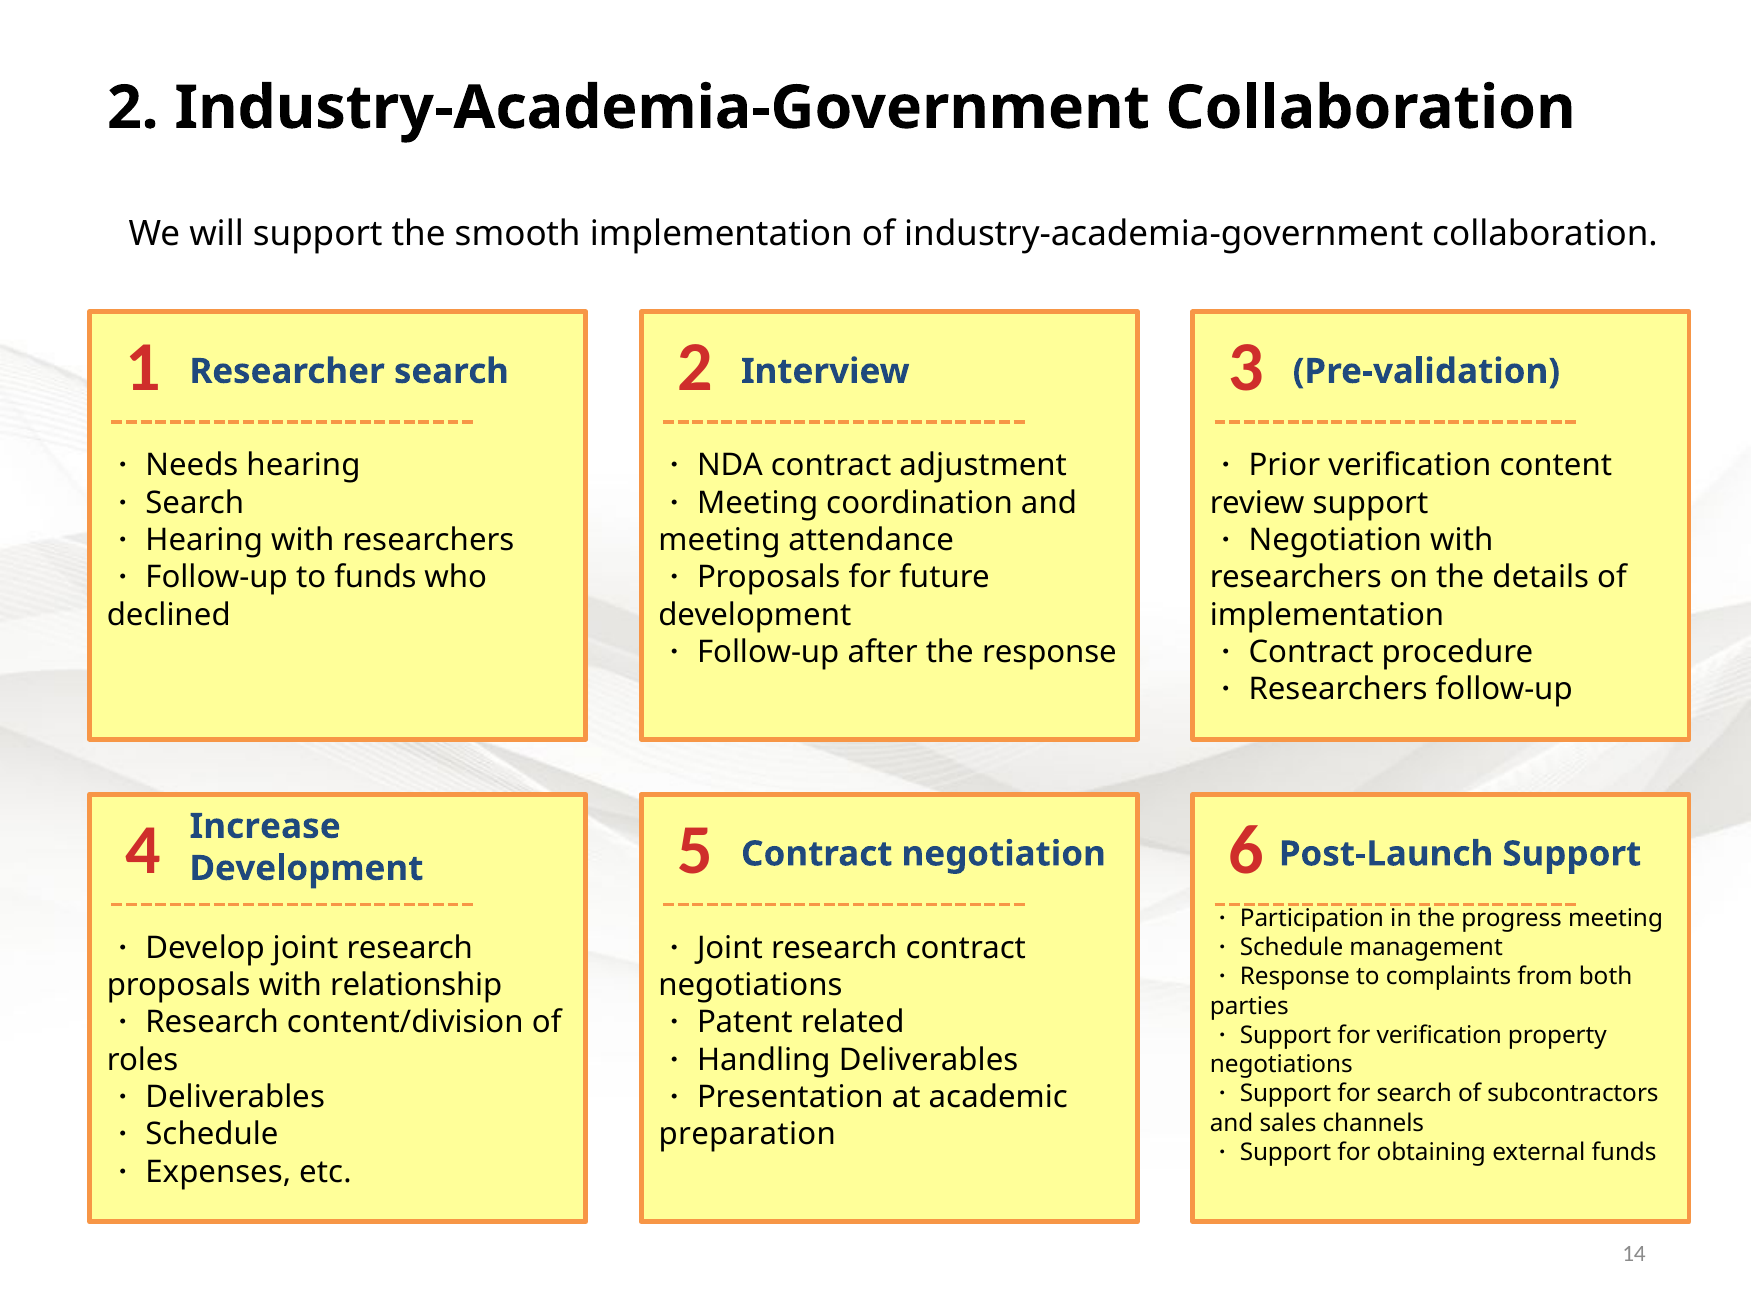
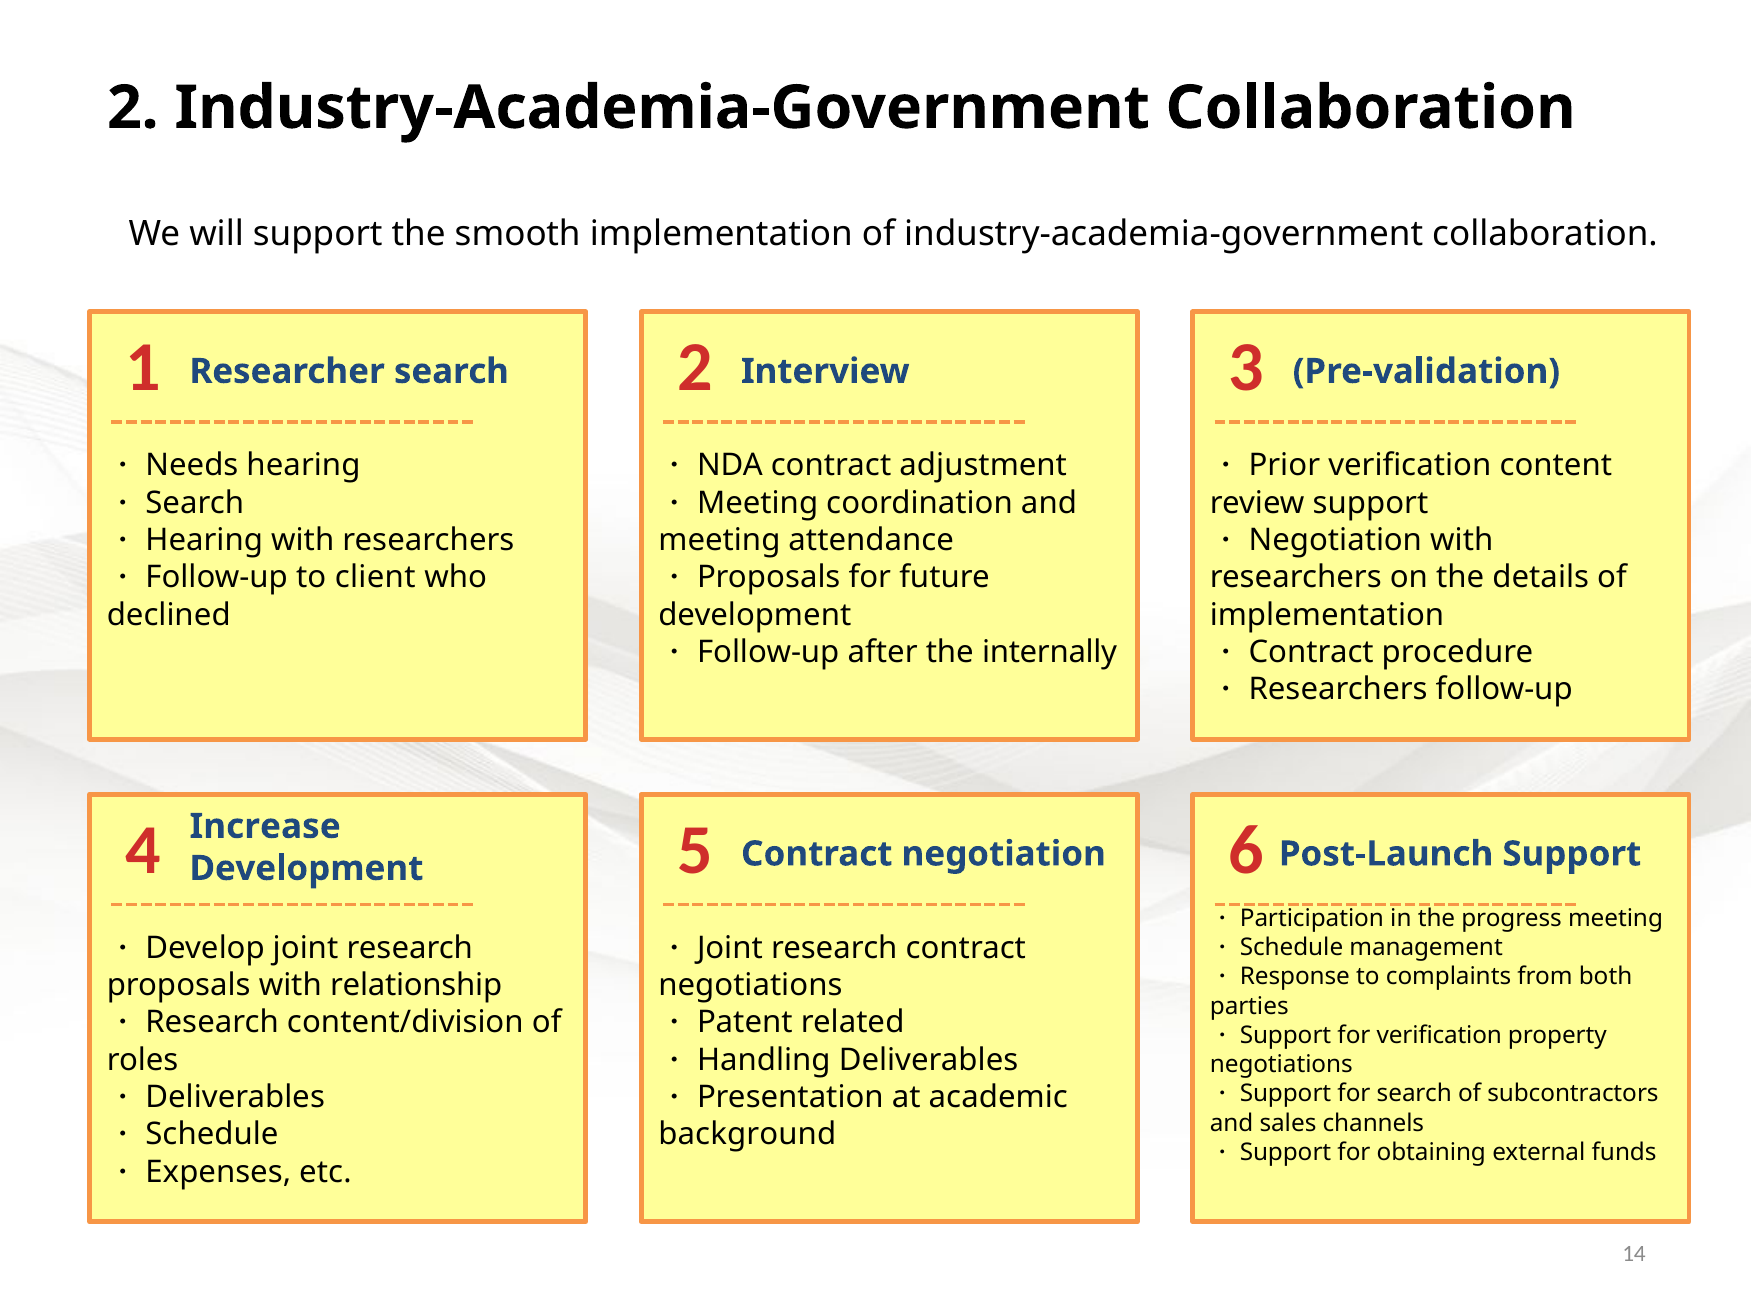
to funds: funds -> client
response: response -> internally
preparation: preparation -> background
